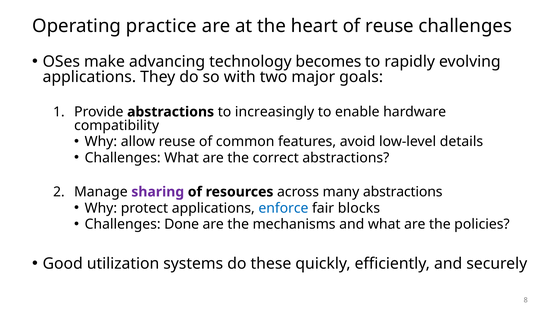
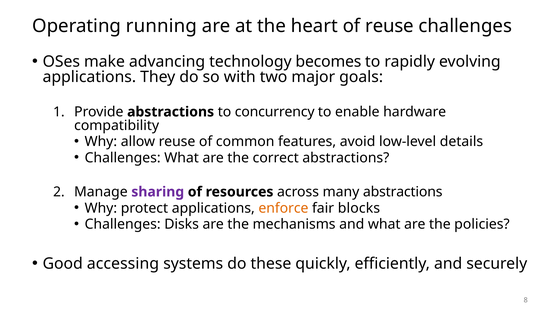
practice: practice -> running
increasingly: increasingly -> concurrency
enforce colour: blue -> orange
Done: Done -> Disks
utilization: utilization -> accessing
